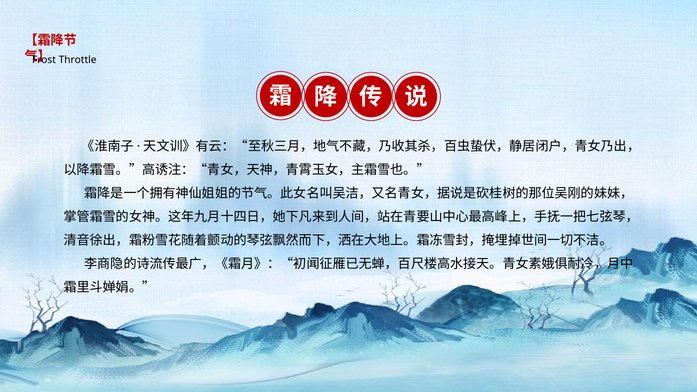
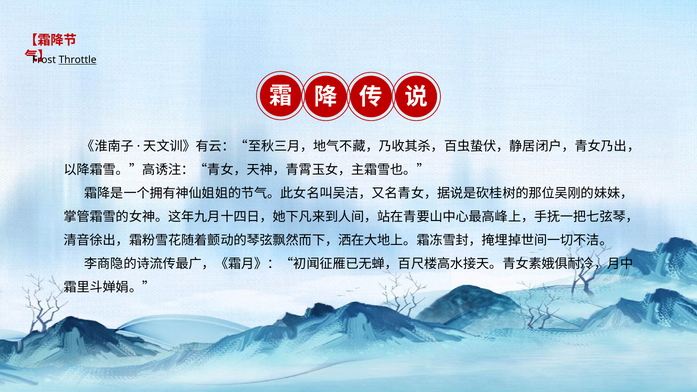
Throttle underline: none -> present
